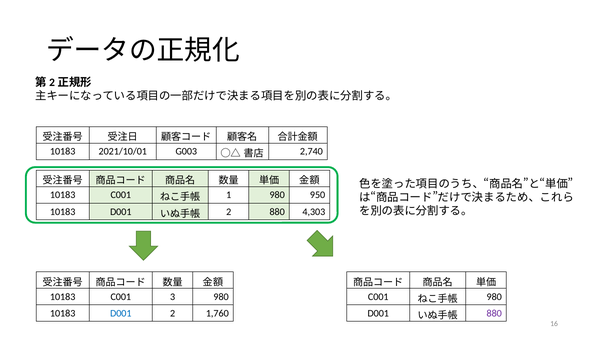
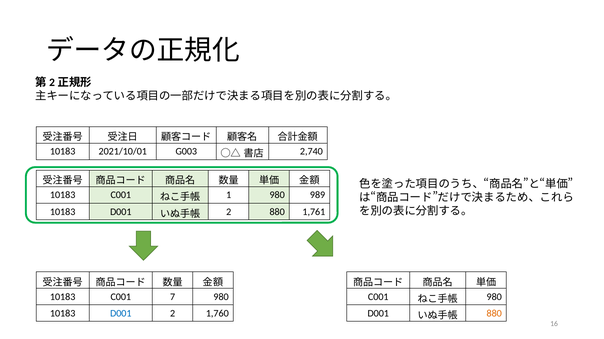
950: 950 -> 989
4,303: 4,303 -> 1,761
3: 3 -> 7
880 at (494, 314) colour: purple -> orange
